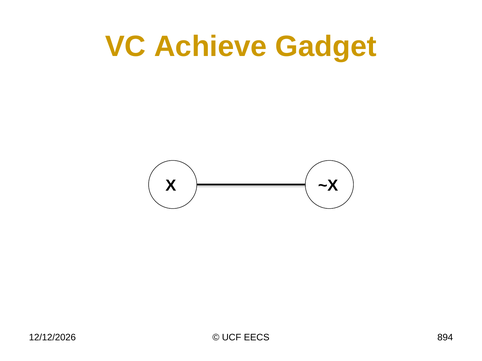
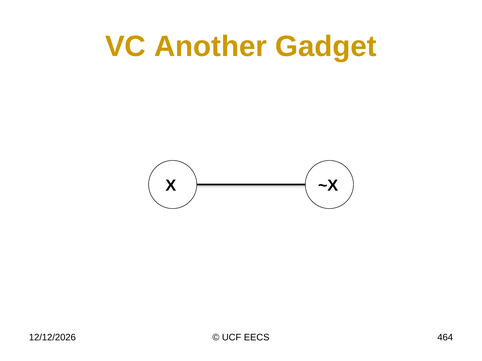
Achieve: Achieve -> Another
894: 894 -> 464
